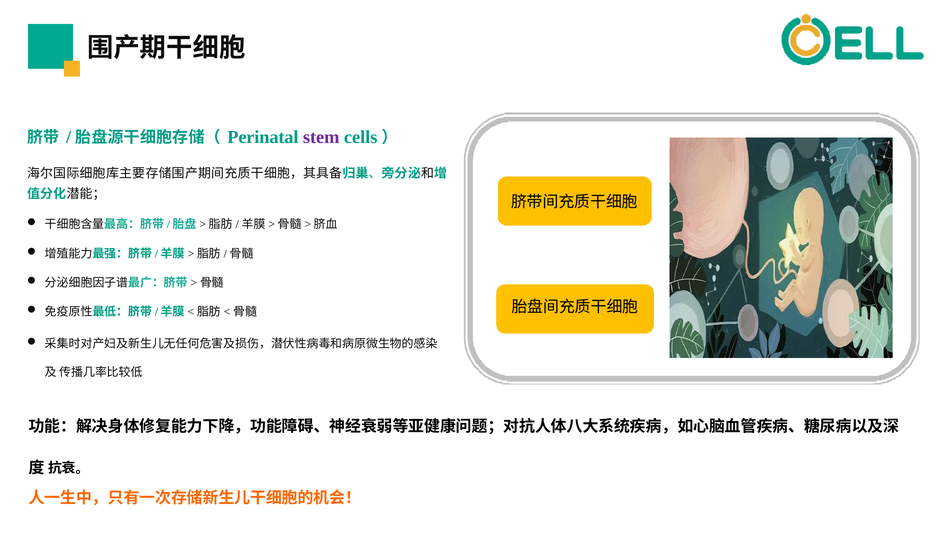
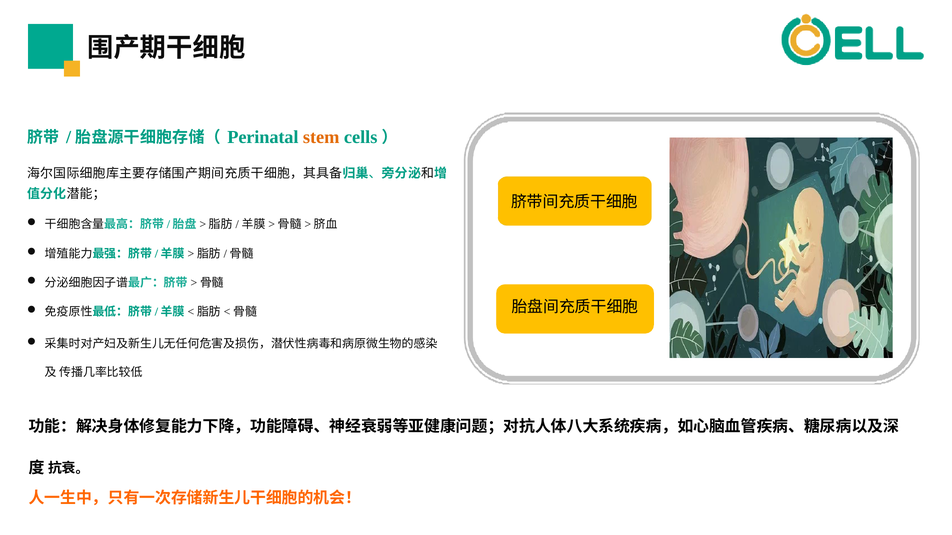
stem colour: purple -> orange
